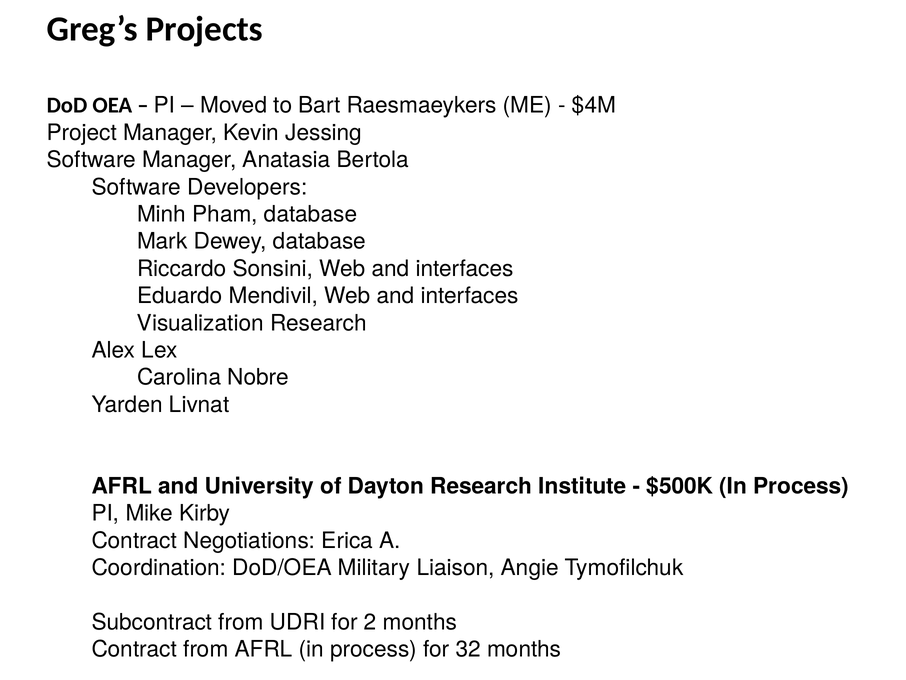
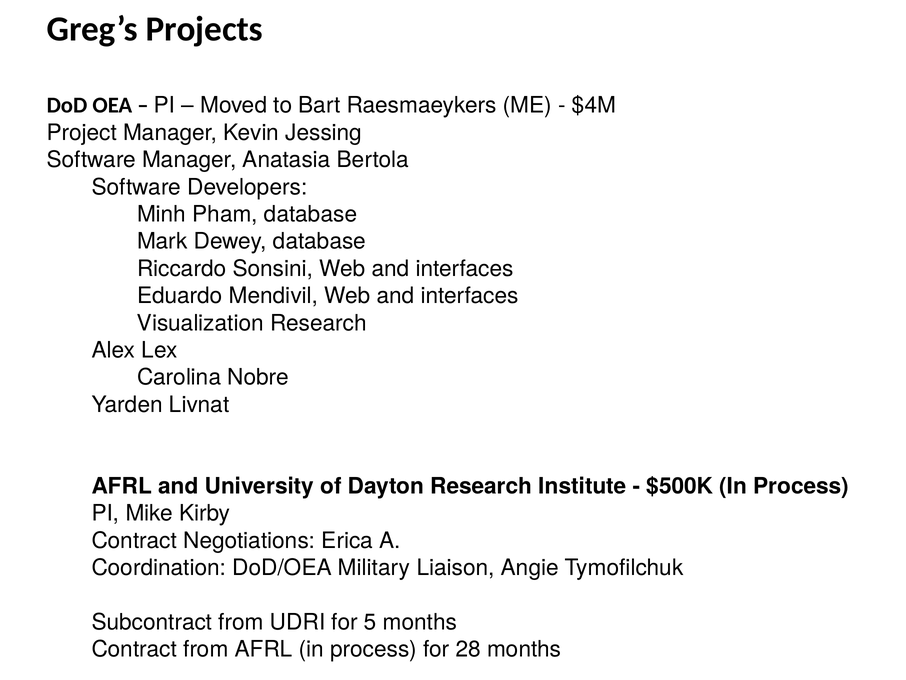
2: 2 -> 5
32: 32 -> 28
